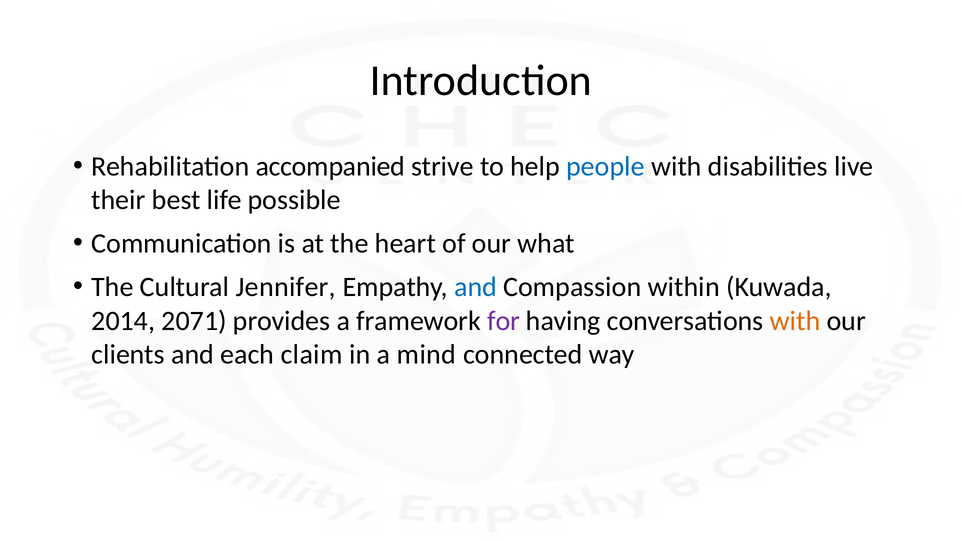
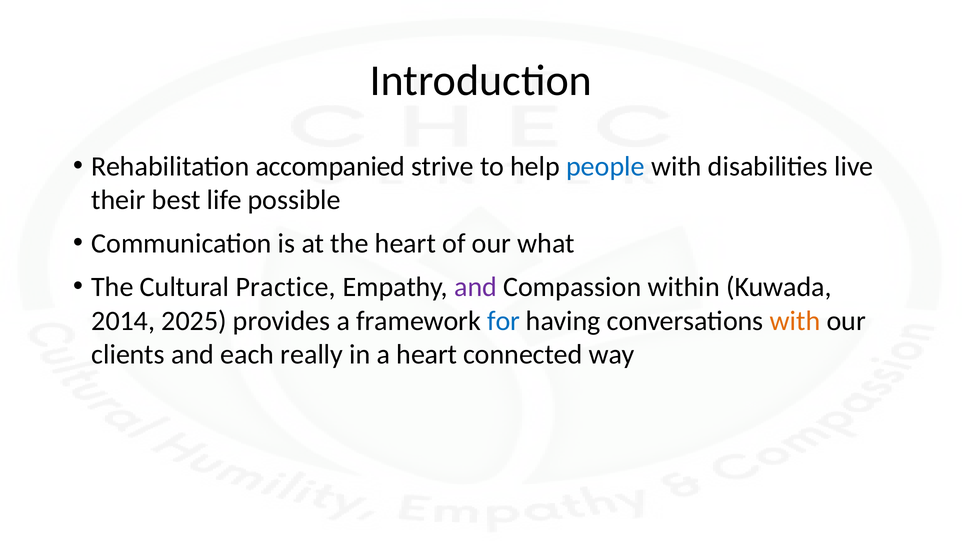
Jennifer: Jennifer -> Practice
and at (476, 287) colour: blue -> purple
2071: 2071 -> 2025
for colour: purple -> blue
claim: claim -> really
a mind: mind -> heart
